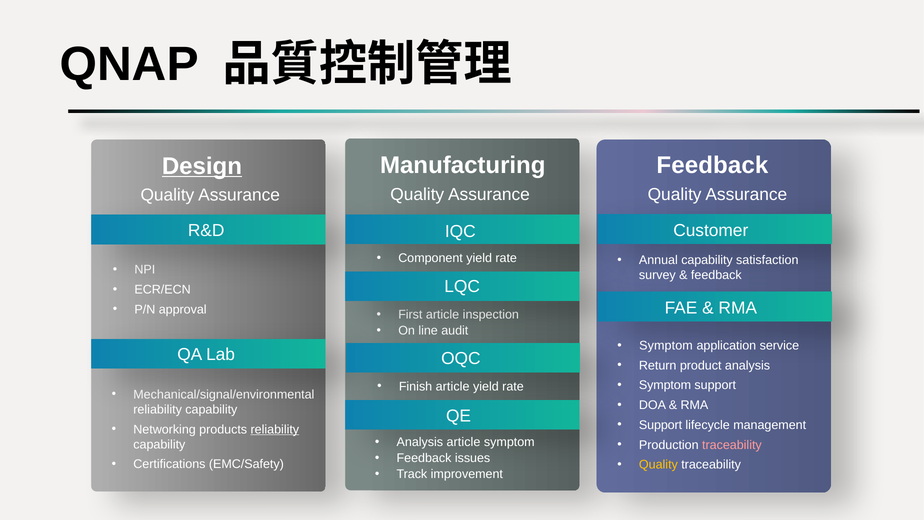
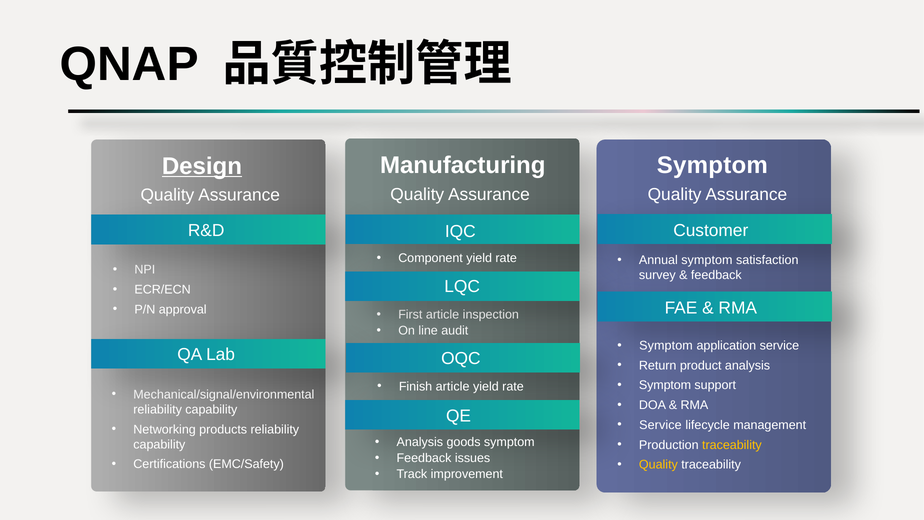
Feedback at (712, 165): Feedback -> Symptom
Annual capability: capability -> symptom
Support at (661, 425): Support -> Service
reliability at (275, 429) underline: present -> none
Analysis article: article -> goods
traceability at (732, 445) colour: pink -> yellow
